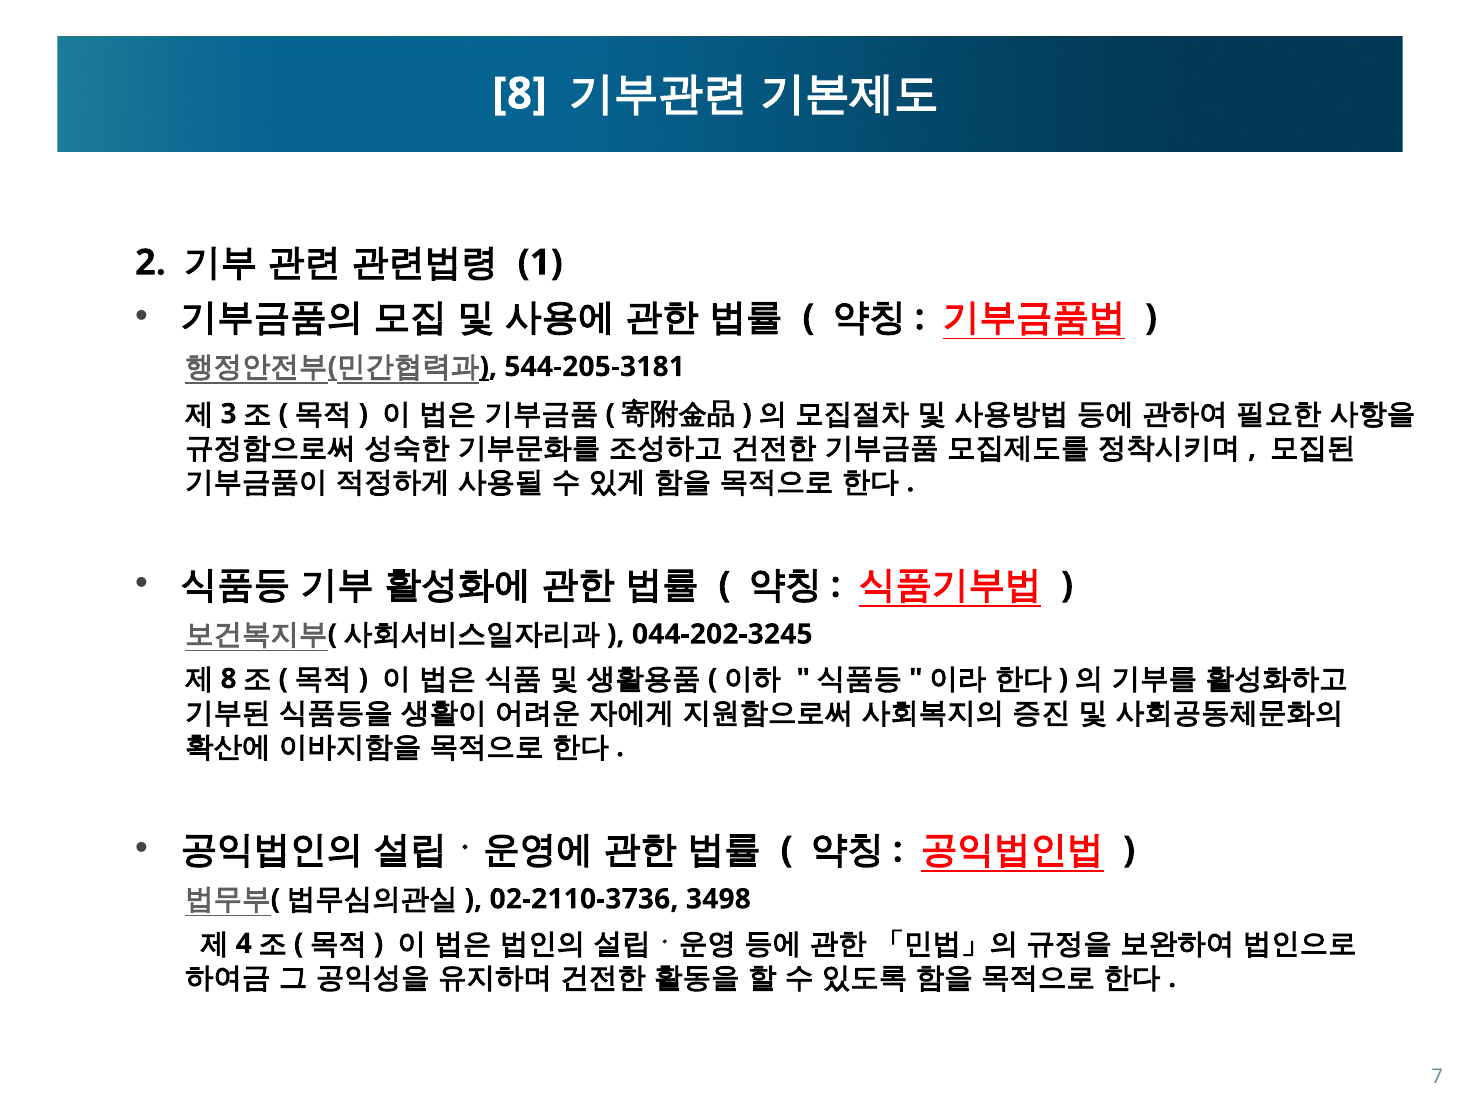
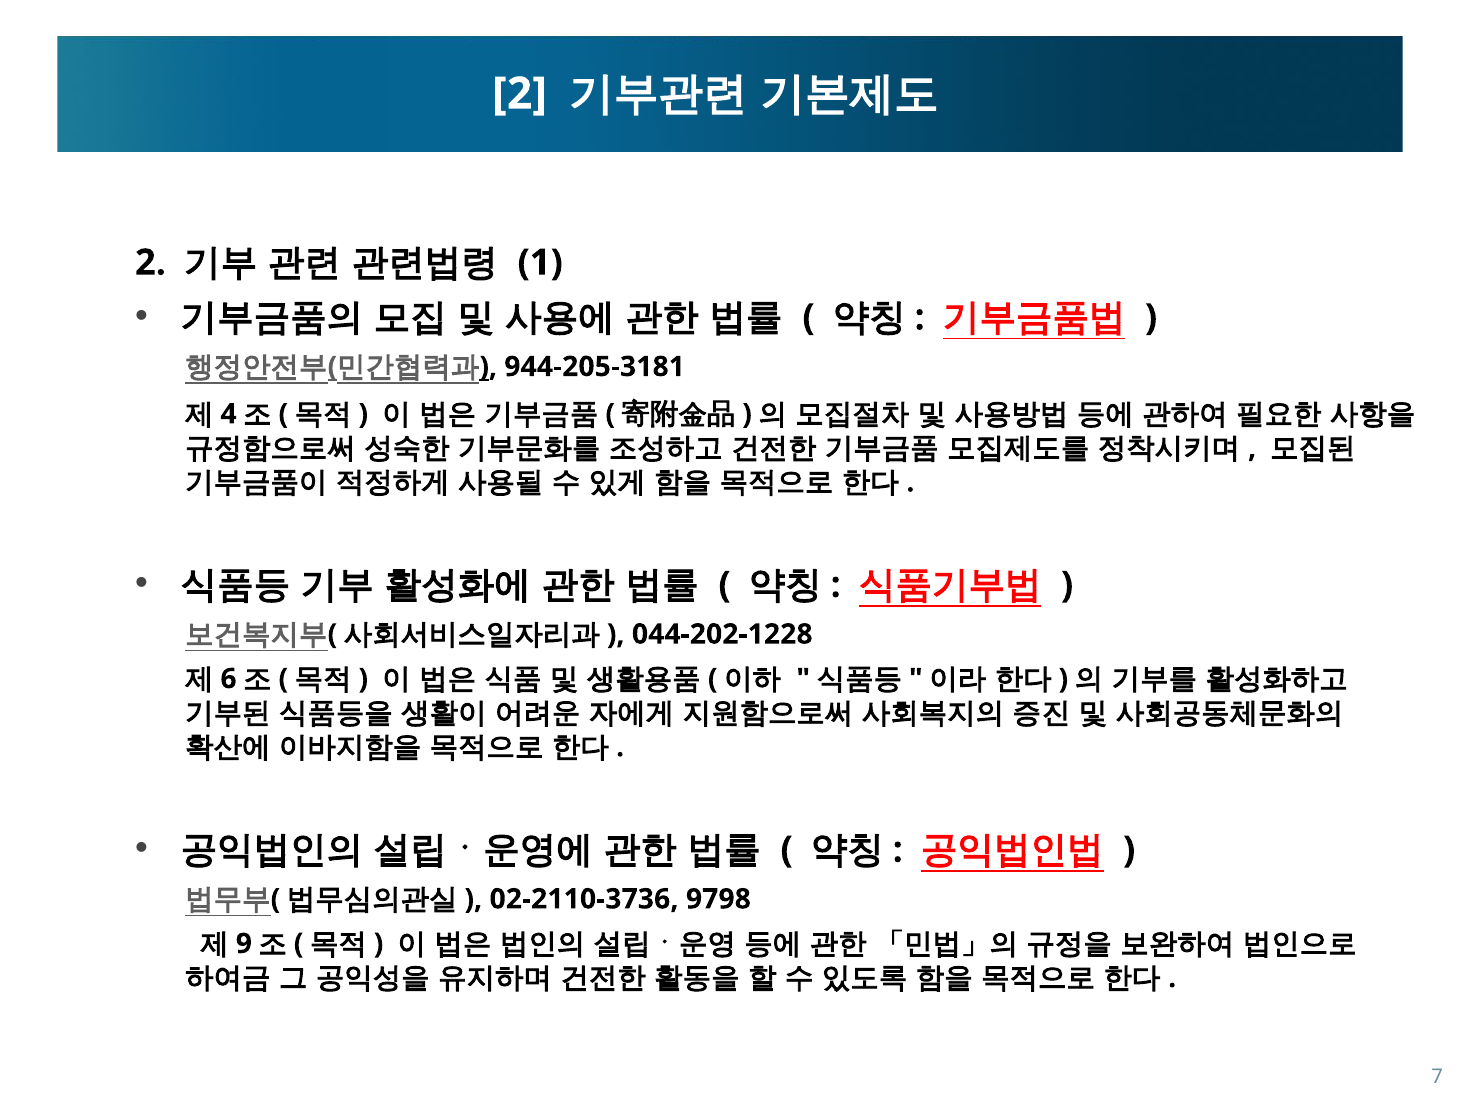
8 at (520, 94): 8 -> 2
544-205-3181: 544-205-3181 -> 944-205-3181
3: 3 -> 4
044-202-3245: 044-202-3245 -> 044-202-1228
8 at (229, 679): 8 -> 6
3498: 3498 -> 9798
4: 4 -> 9
